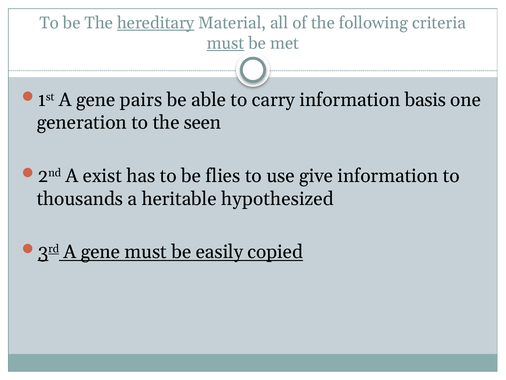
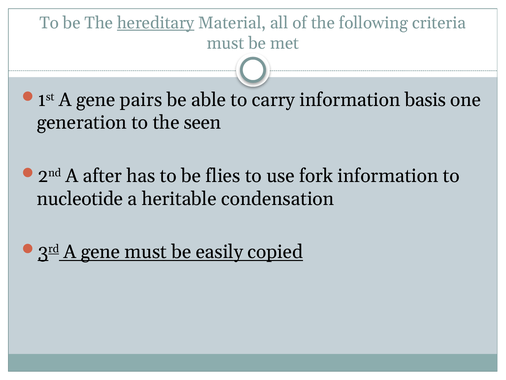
must at (226, 43) underline: present -> none
exist: exist -> after
give: give -> fork
thousands: thousands -> nucleotide
hypothesized: hypothesized -> condensation
